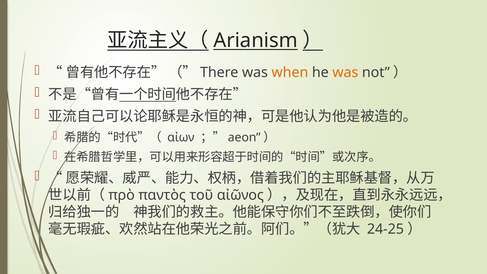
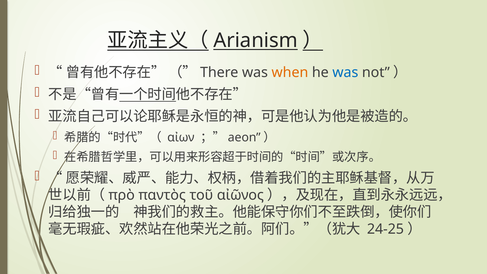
was at (345, 72) colour: orange -> blue
